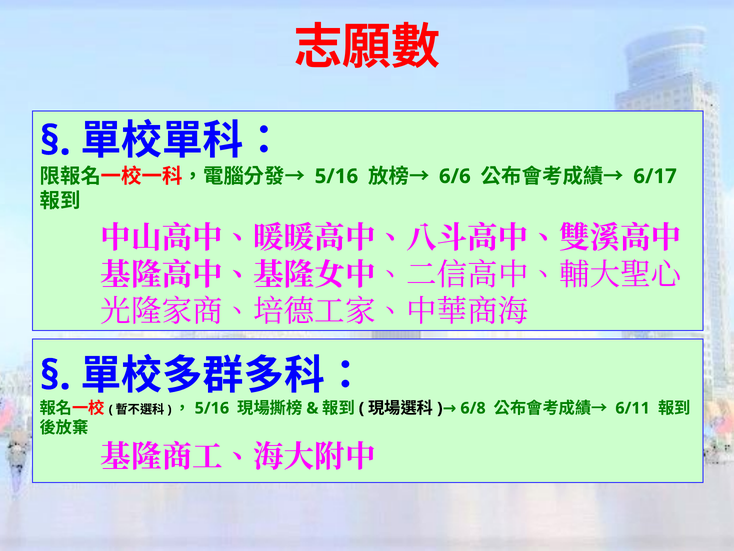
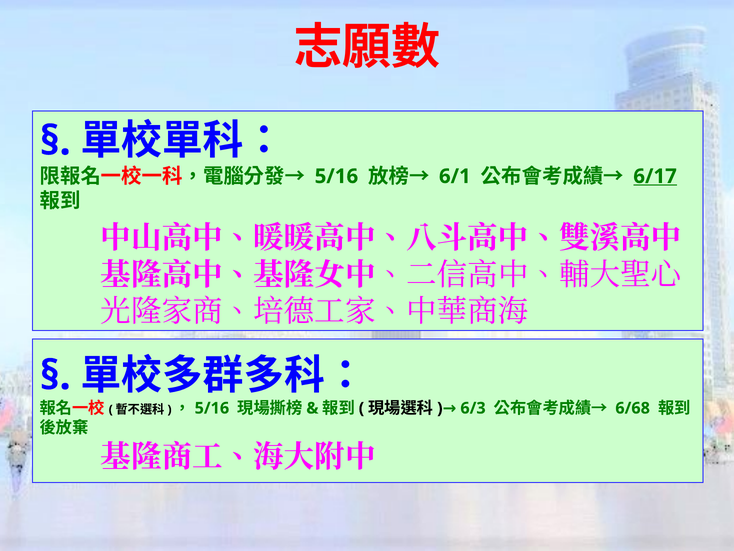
6/6: 6/6 -> 6/1
6/17 underline: none -> present
6/11: 6/11 -> 6/68
6/8: 6/8 -> 6/3
